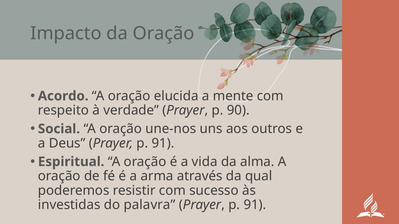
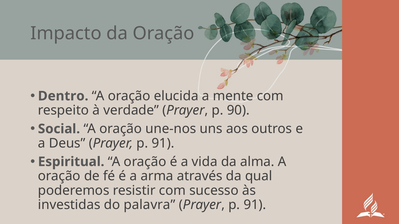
Acordo: Acordo -> Dentro
